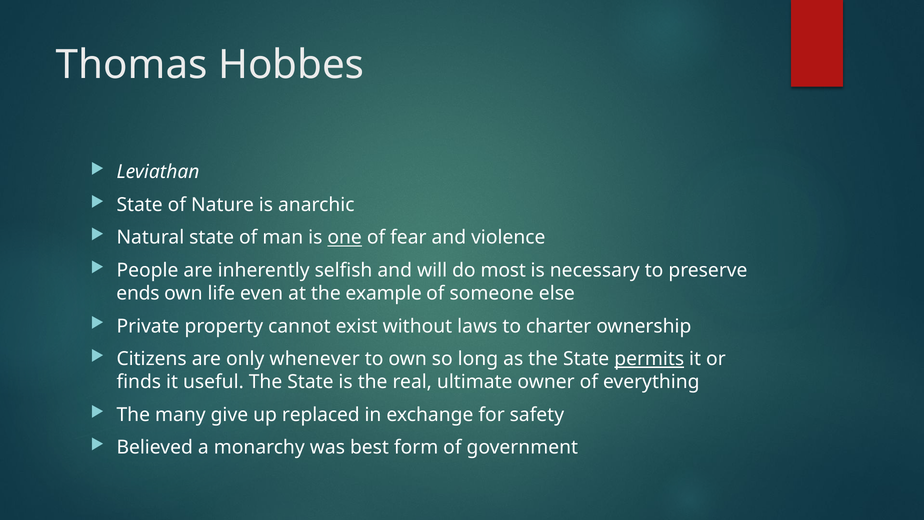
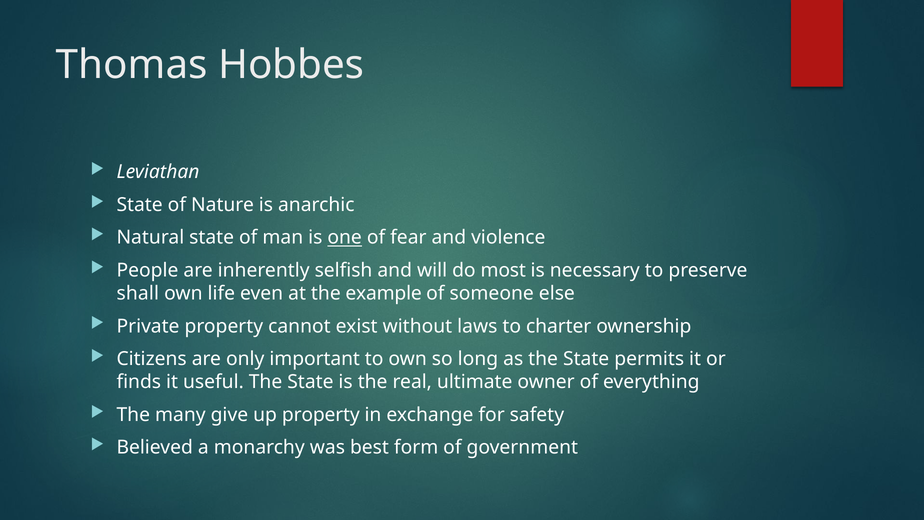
ends: ends -> shall
whenever: whenever -> important
permits underline: present -> none
up replaced: replaced -> property
